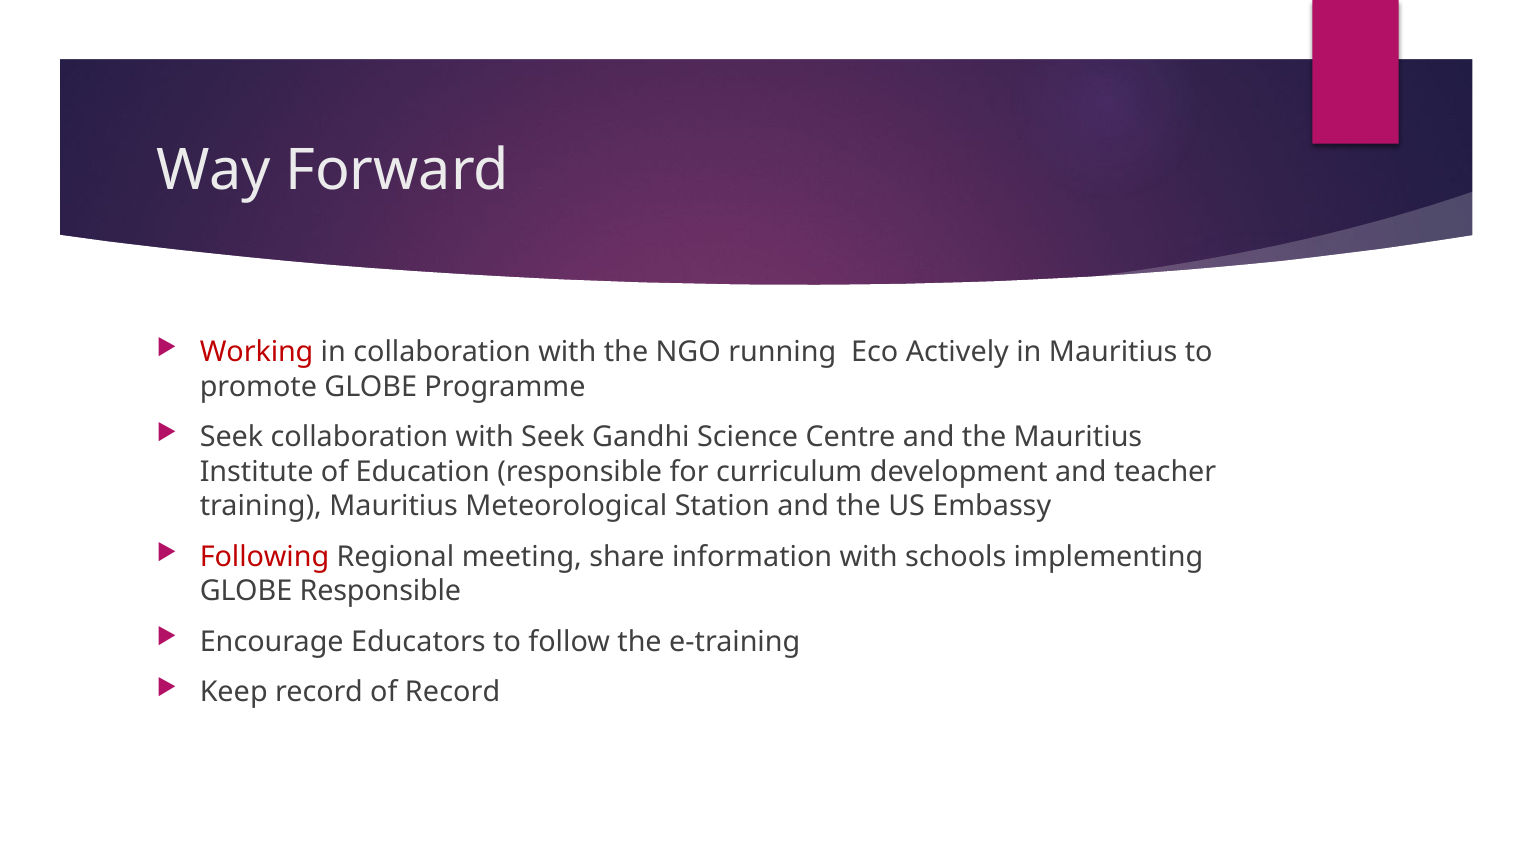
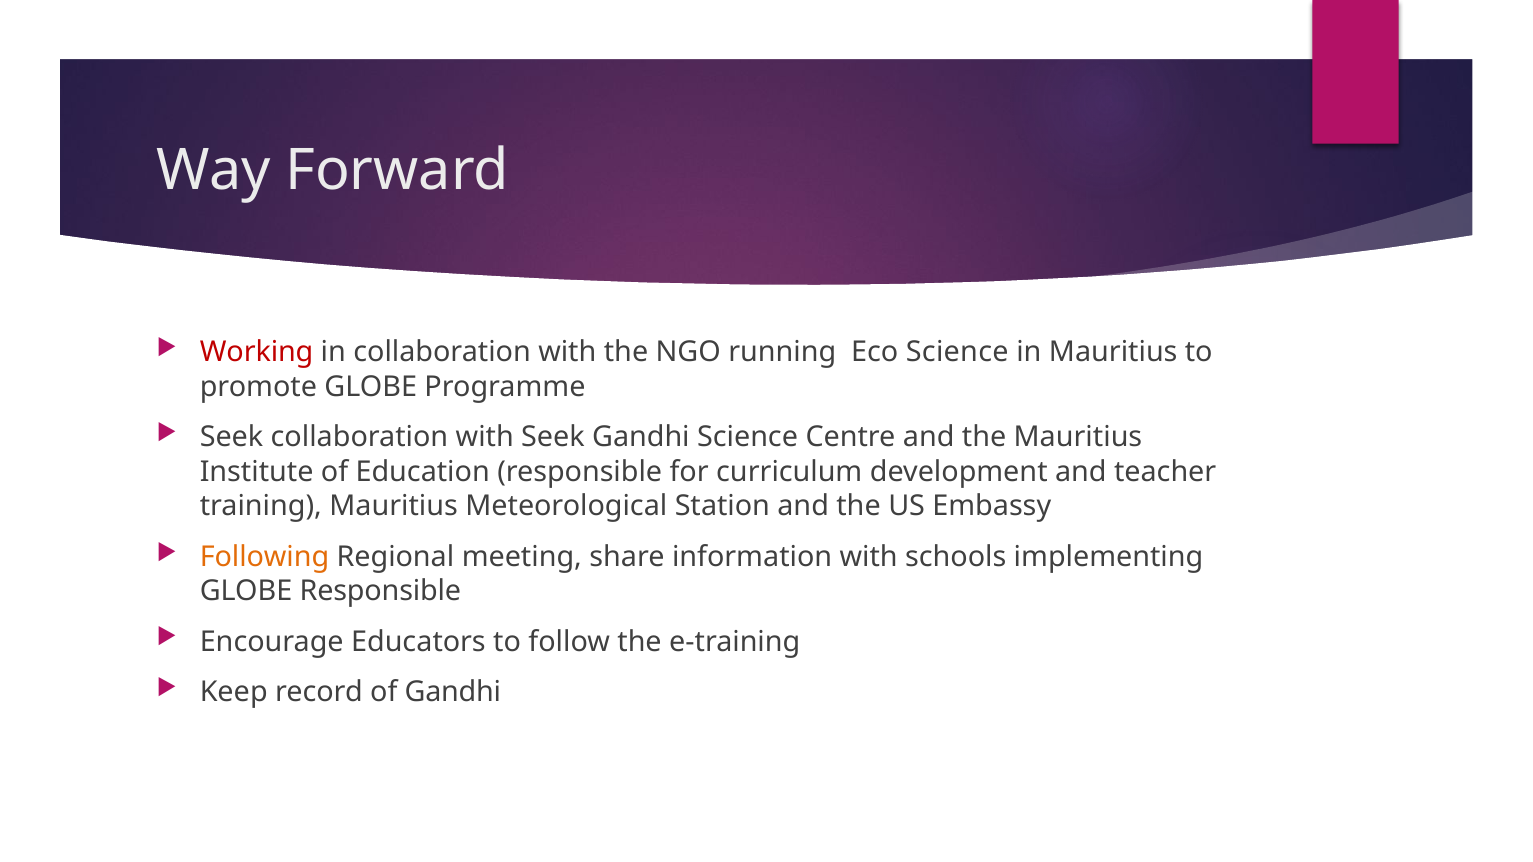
Eco Actively: Actively -> Science
Following colour: red -> orange
of Record: Record -> Gandhi
